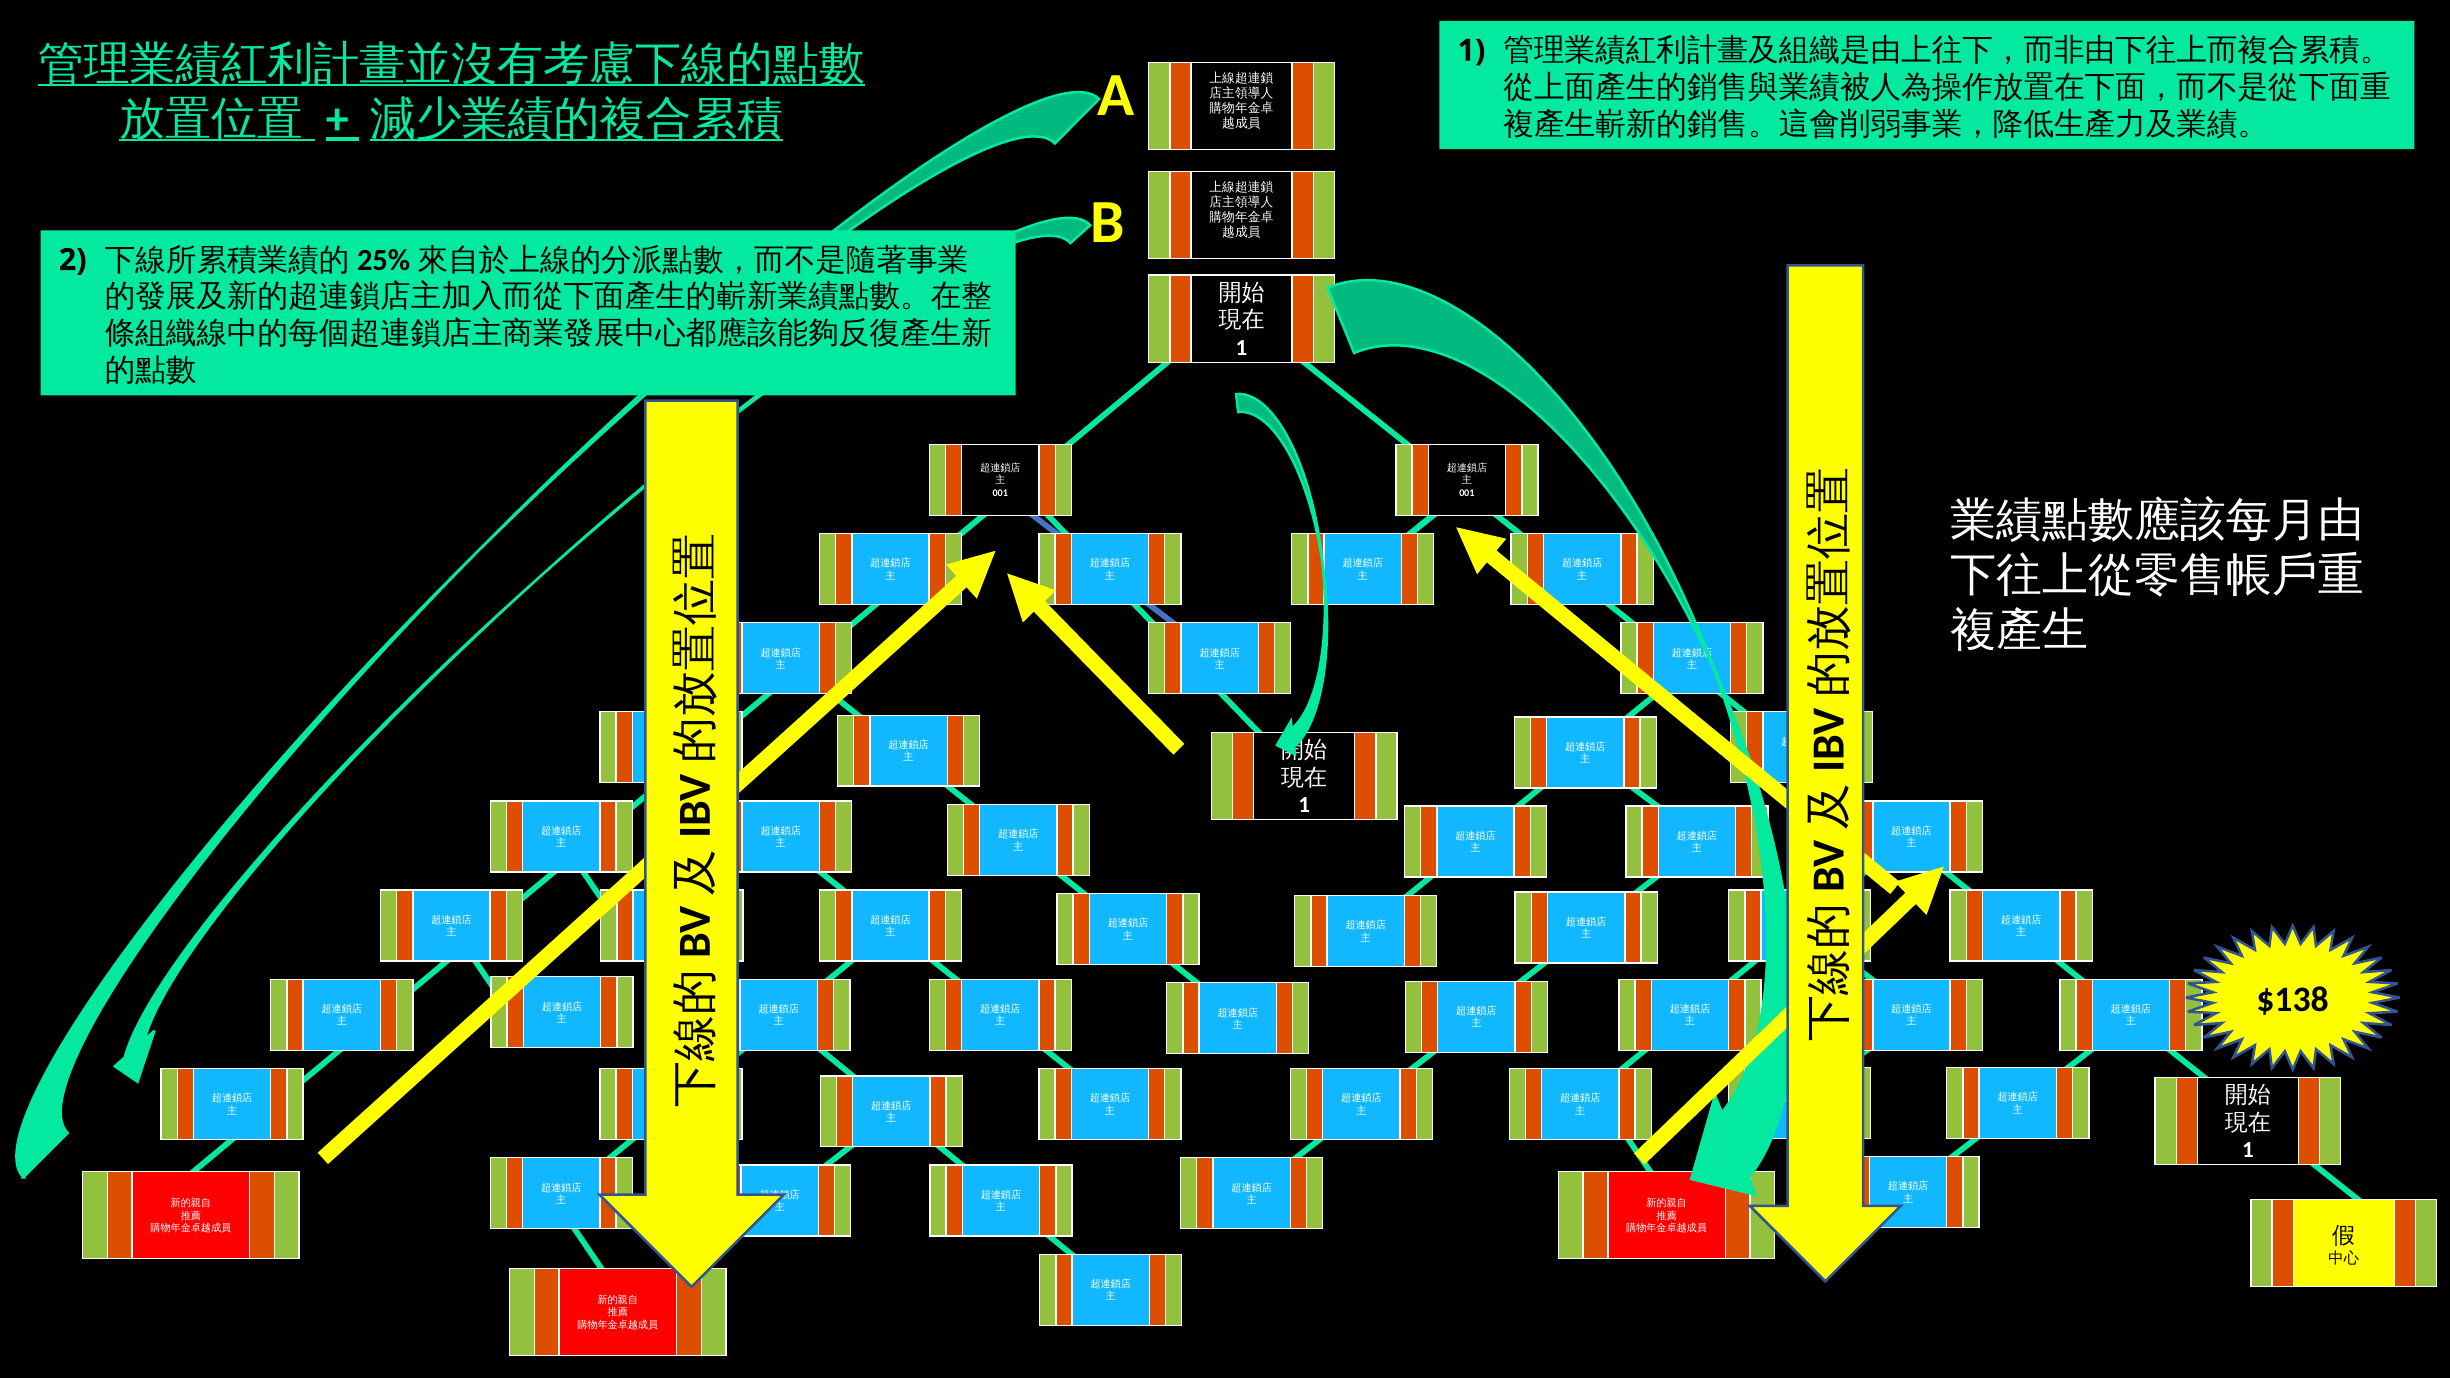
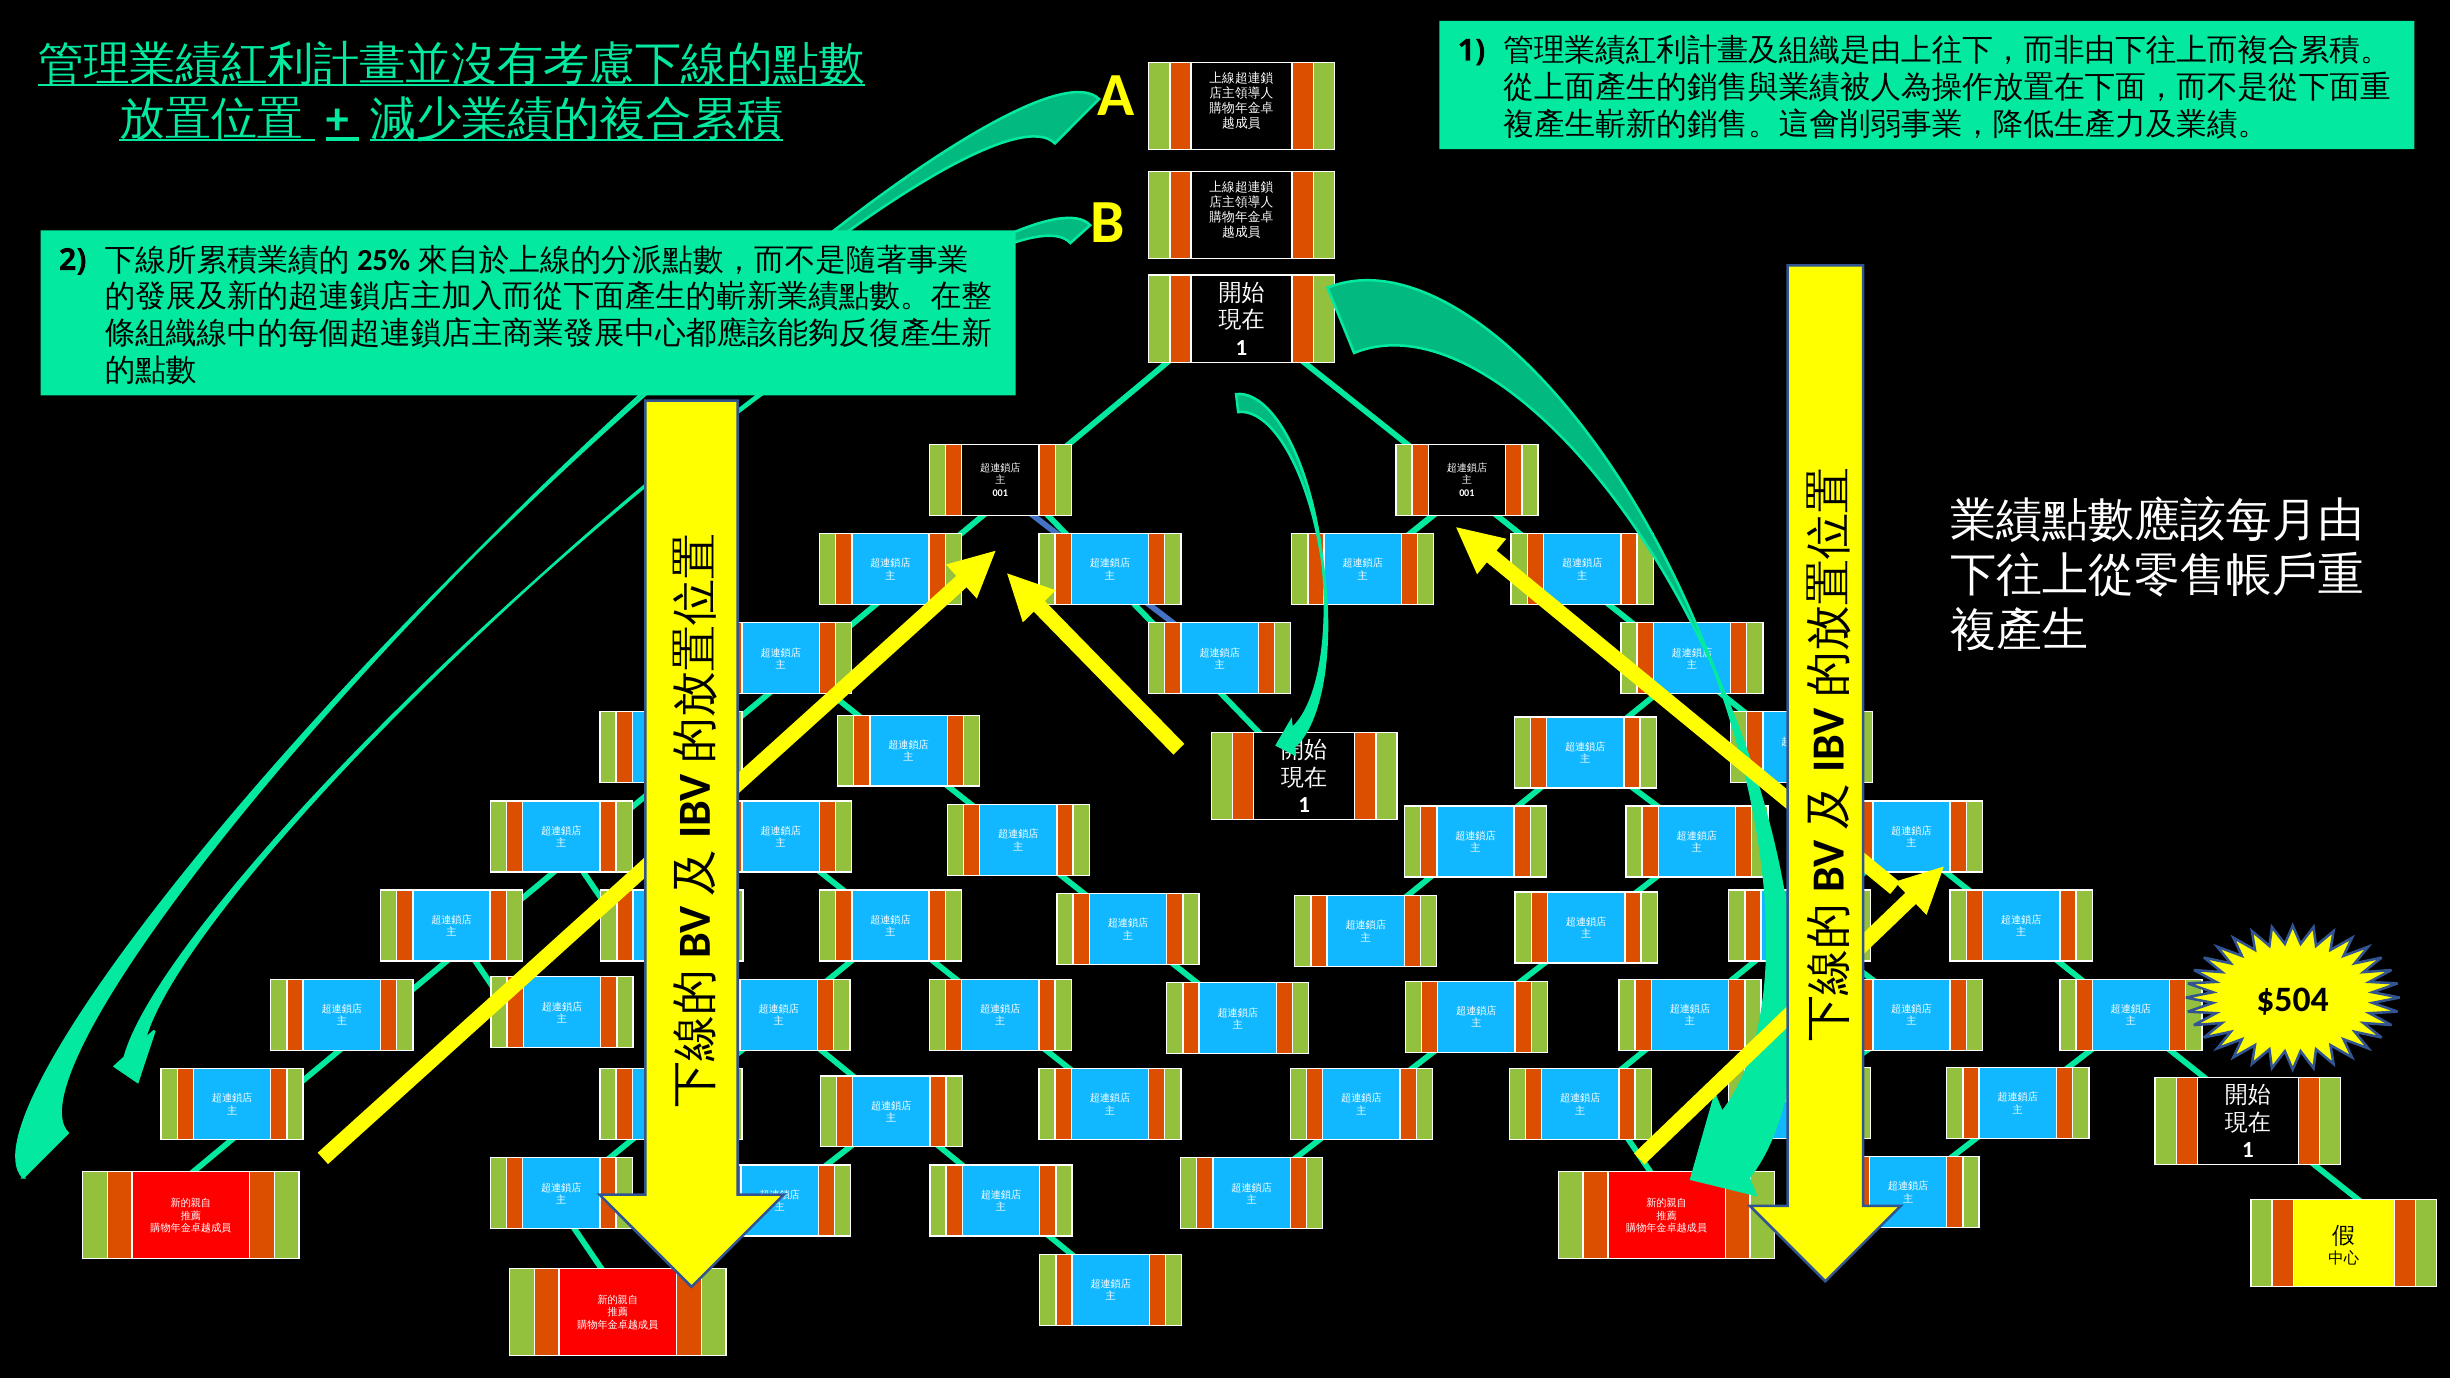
$138: $138 -> $504
